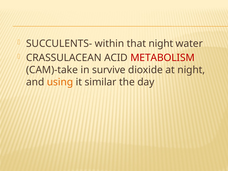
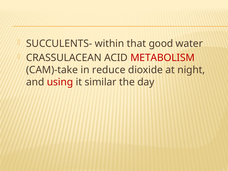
that night: night -> good
survive: survive -> reduce
using colour: orange -> red
